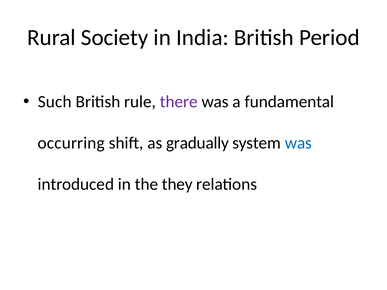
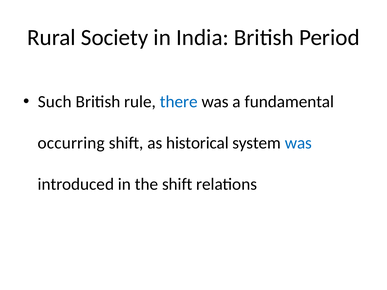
there colour: purple -> blue
gradually: gradually -> historical
the they: they -> shift
